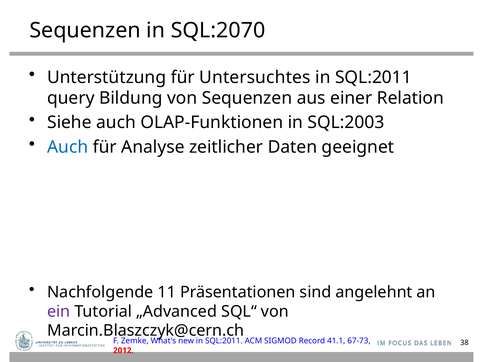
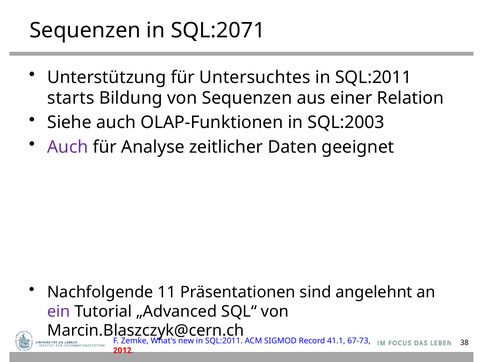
SQL:2070: SQL:2070 -> SQL:2071
query: query -> starts
Auch at (68, 147) colour: blue -> purple
